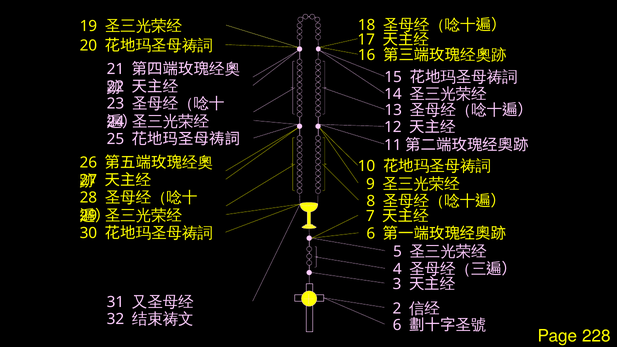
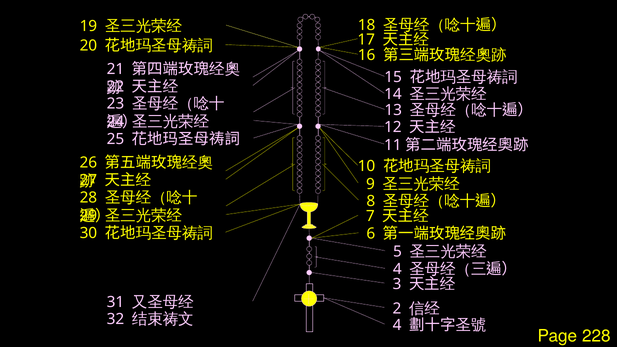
6 at (397, 325): 6 -> 4
